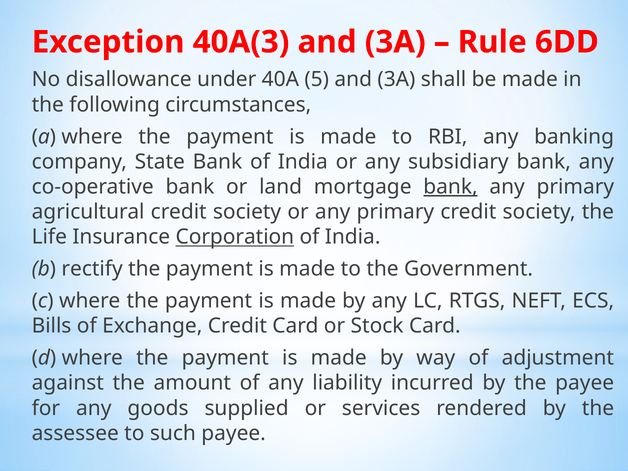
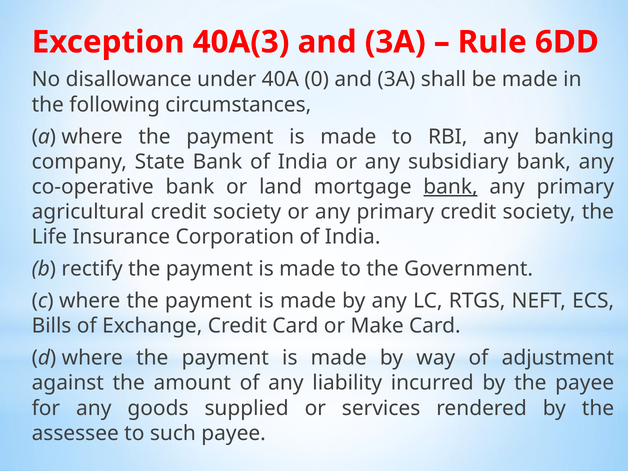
5: 5 -> 0
Corporation underline: present -> none
Stock: Stock -> Make
